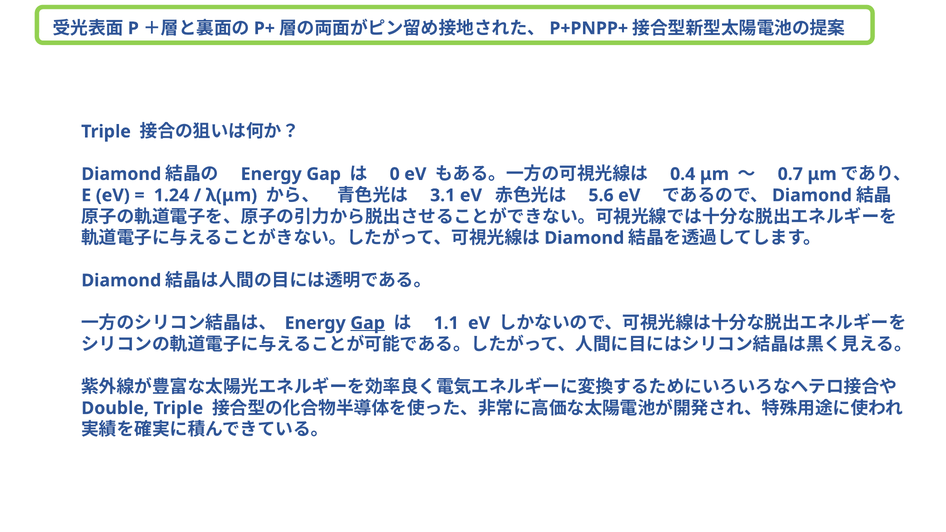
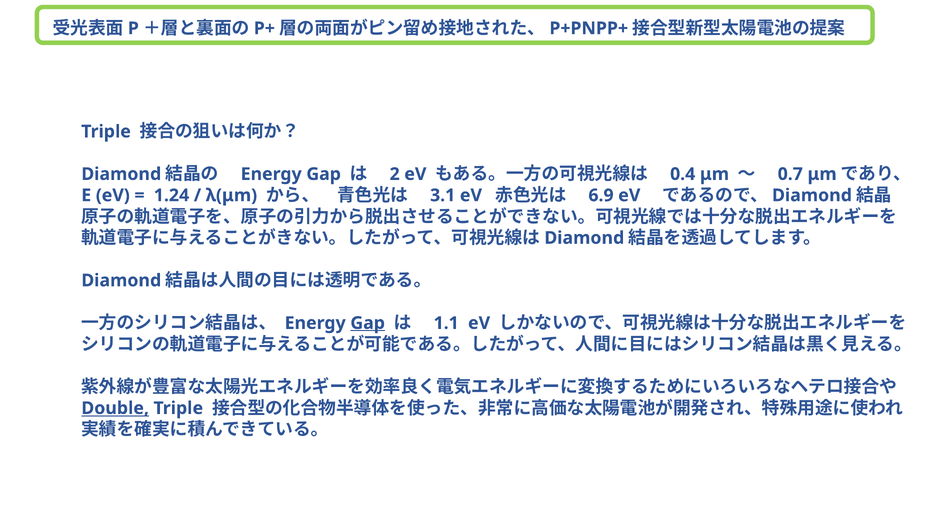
0: 0 -> 2
5.6: 5.6 -> 6.9
Double underline: none -> present
